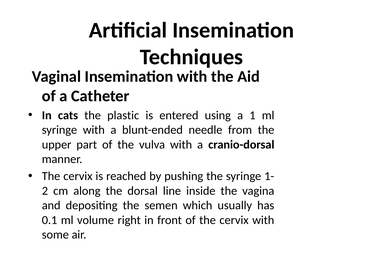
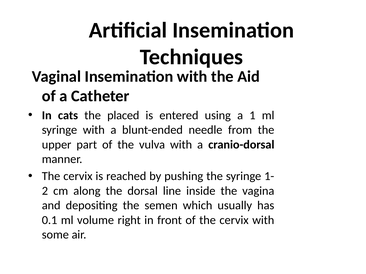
plastic: plastic -> placed
